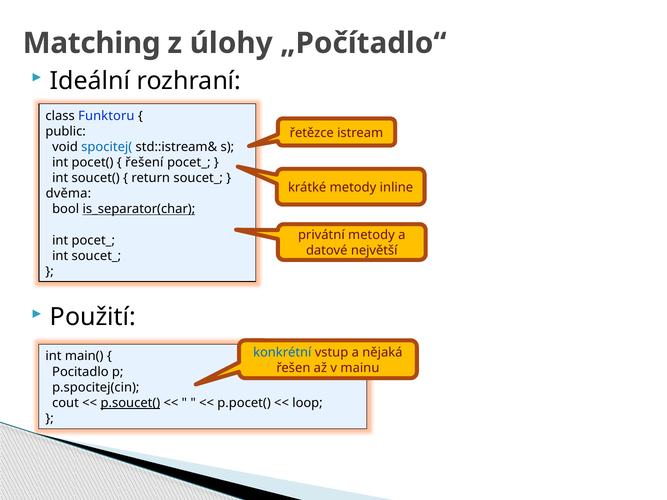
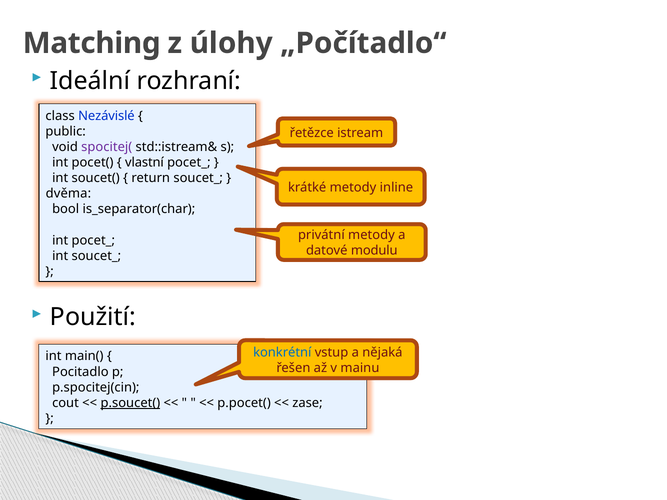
Funktoru: Funktoru -> Nezávislé
spocitej( colour: blue -> purple
řešení: řešení -> vlastní
is_separator(char underline: present -> none
největší: největší -> modulu
loop: loop -> zase
